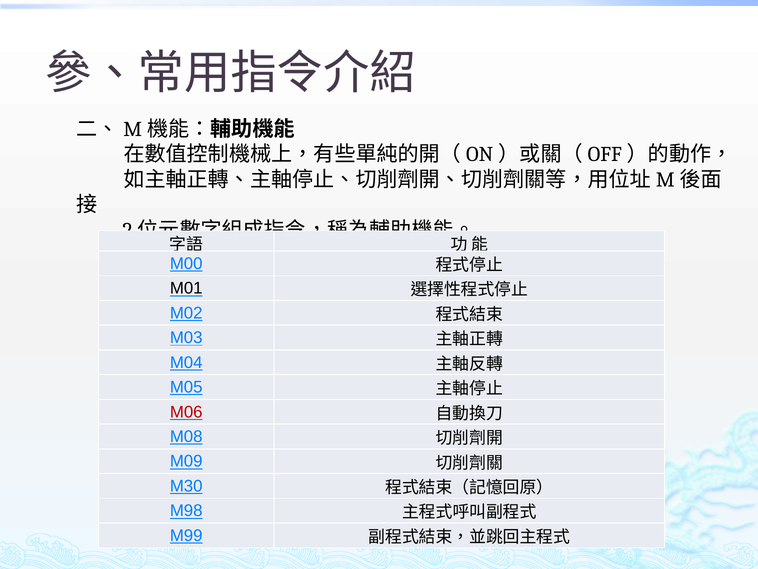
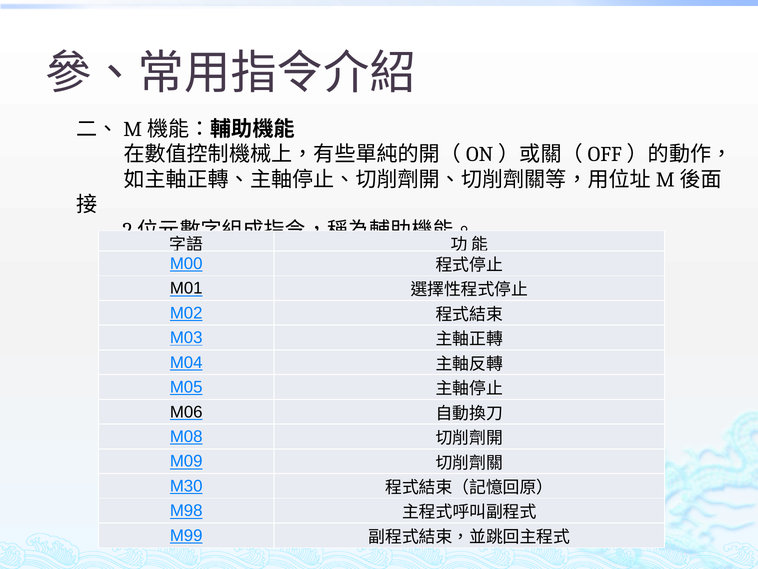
M06 colour: red -> black
